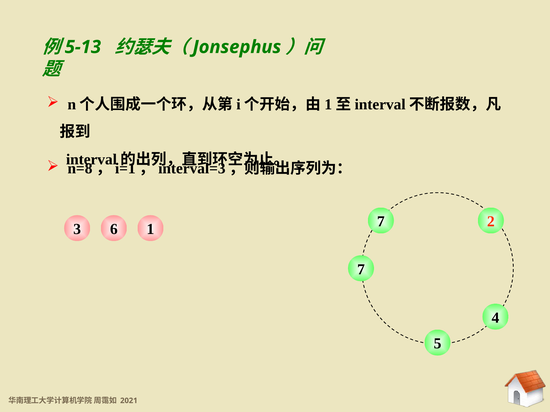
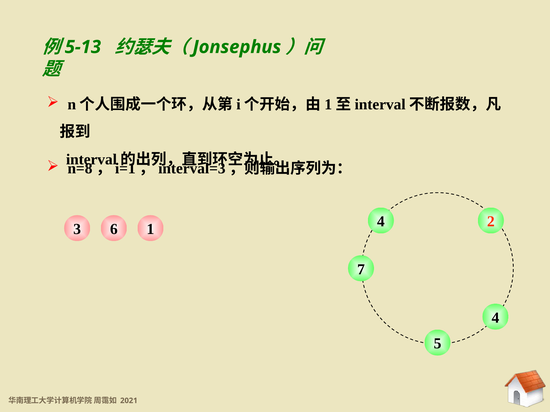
6 7: 7 -> 4
